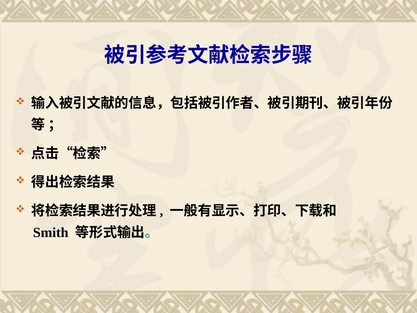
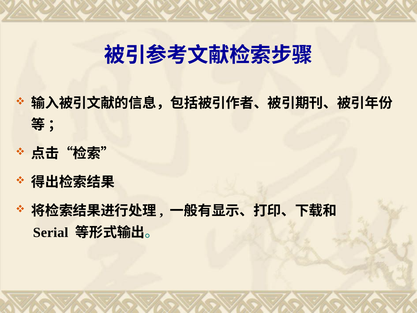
Smith: Smith -> Serial
